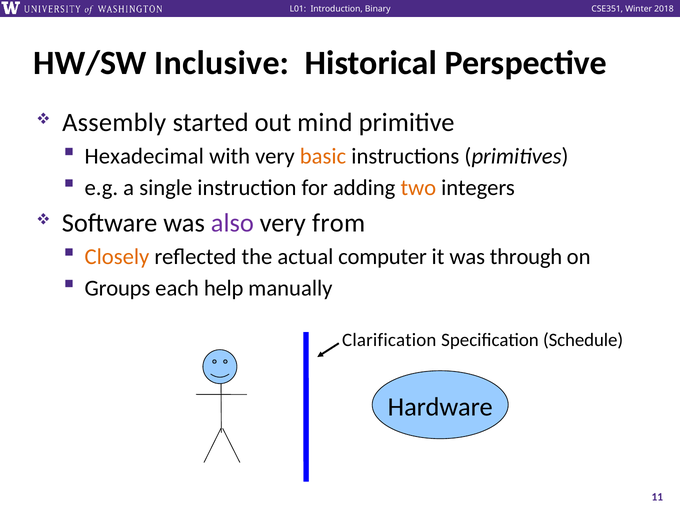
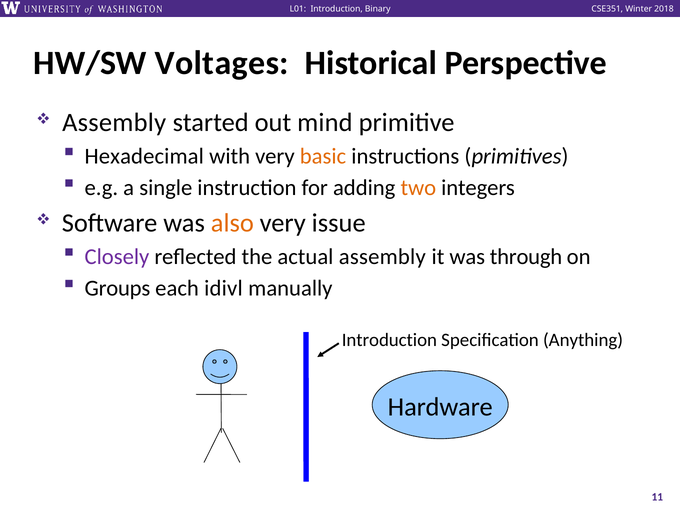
Inclusive: Inclusive -> Voltages
also colour: purple -> orange
from: from -> issue
Closely colour: orange -> purple
actual computer: computer -> assembly
help: help -> idivl
Clarification at (389, 340): Clarification -> Introduction
Schedule: Schedule -> Anything
